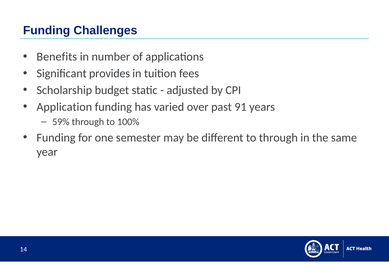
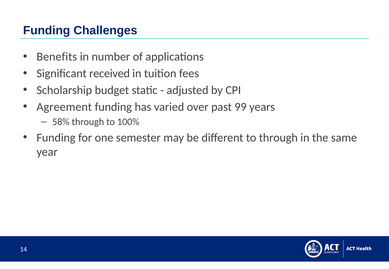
provides: provides -> received
Application: Application -> Agreement
91: 91 -> 99
59%: 59% -> 58%
